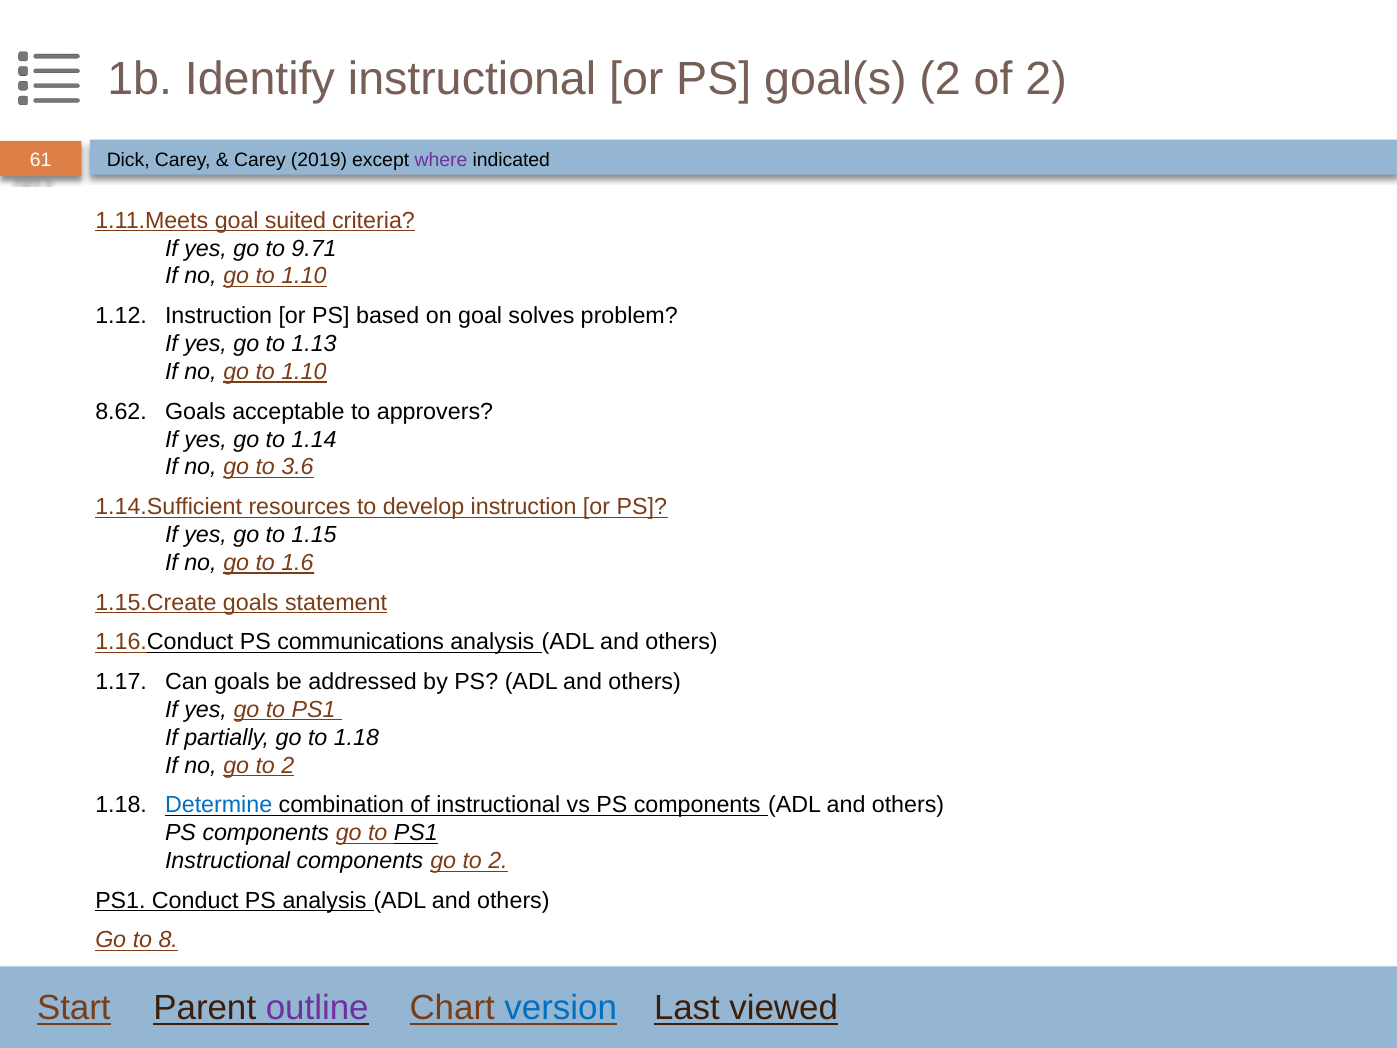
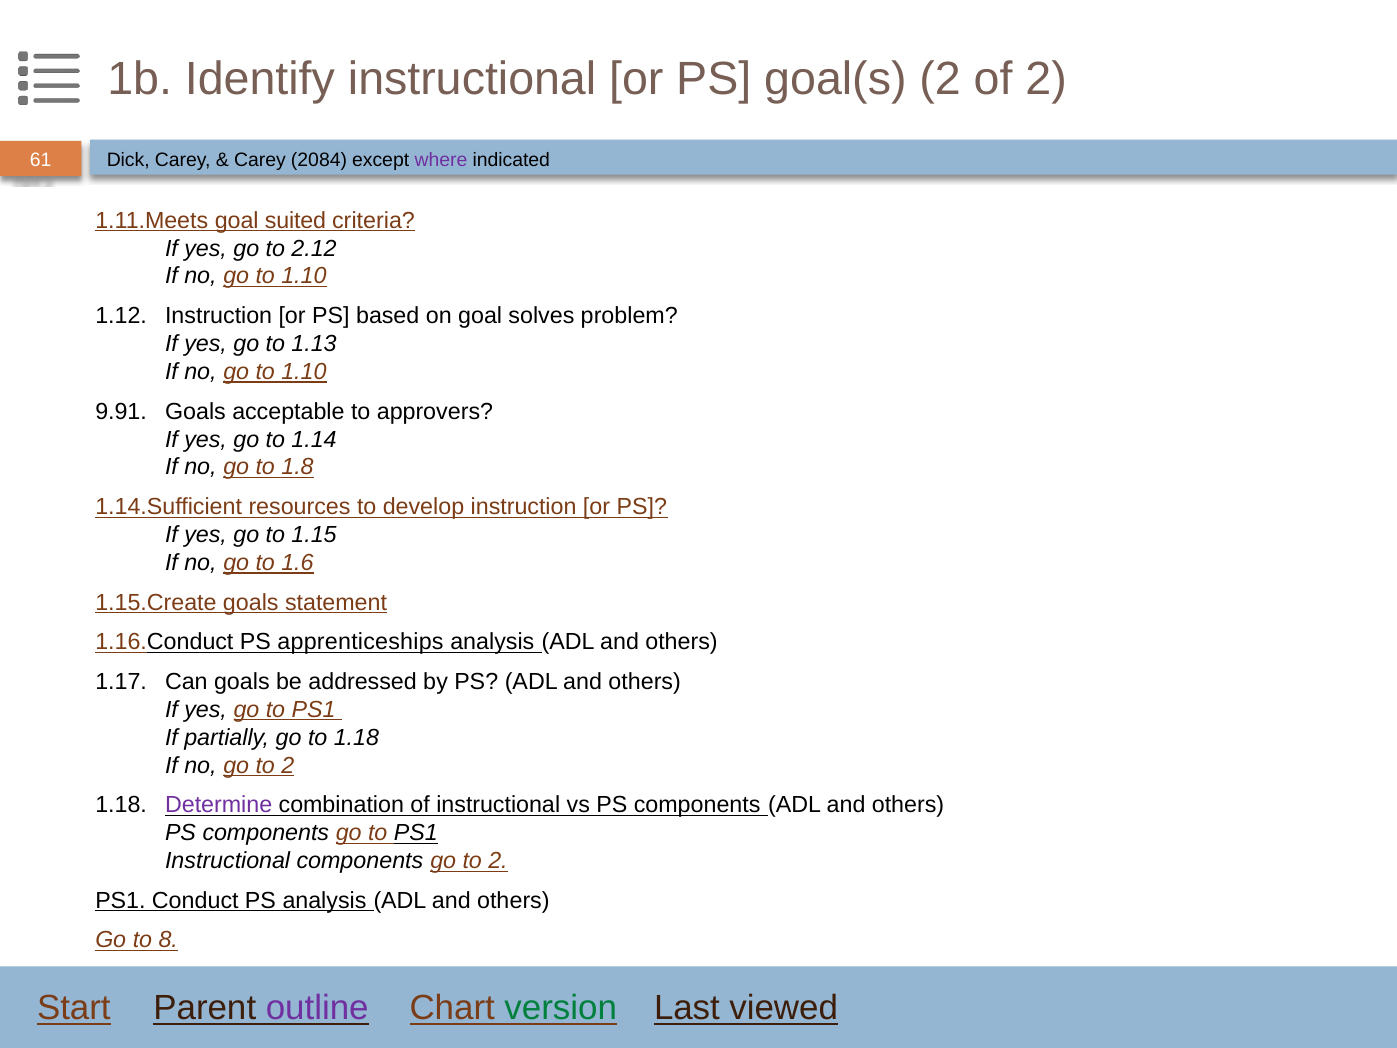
2019: 2019 -> 2084
9.71: 9.71 -> 2.12
8.62: 8.62 -> 9.91
3.6: 3.6 -> 1.8
communications: communications -> apprenticeships
Determine colour: blue -> purple
version colour: blue -> green
